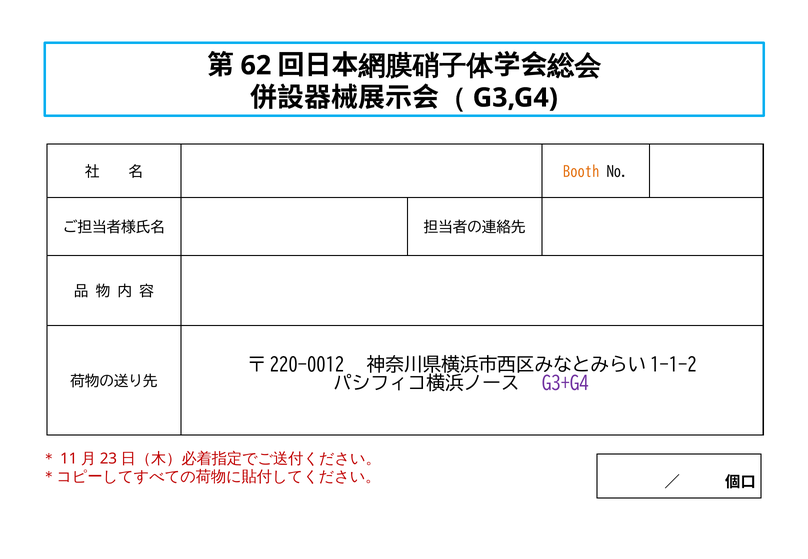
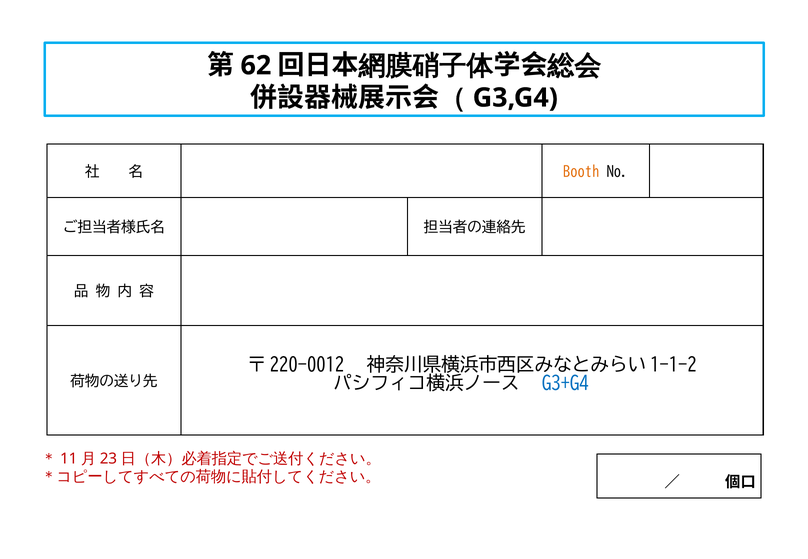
G3+G4 colour: purple -> blue
